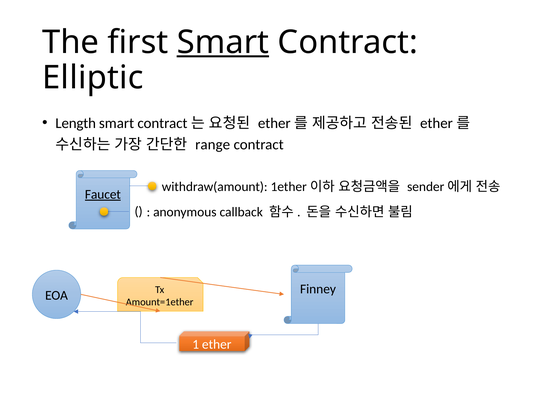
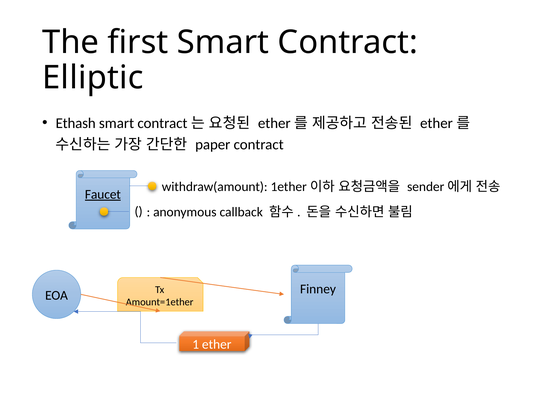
Smart at (223, 42) underline: present -> none
Length: Length -> Ethash
range: range -> paper
